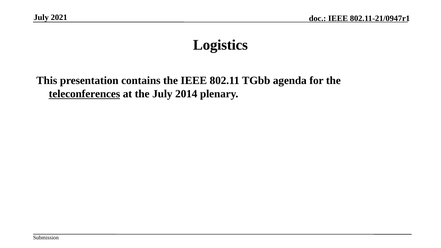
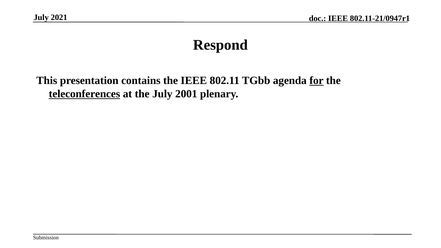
Logistics: Logistics -> Respond
for underline: none -> present
2014: 2014 -> 2001
